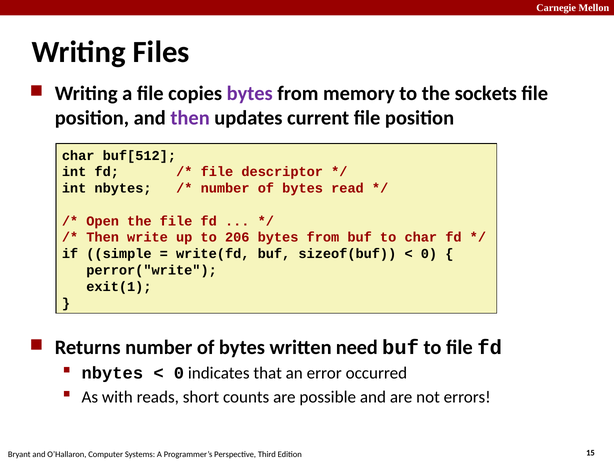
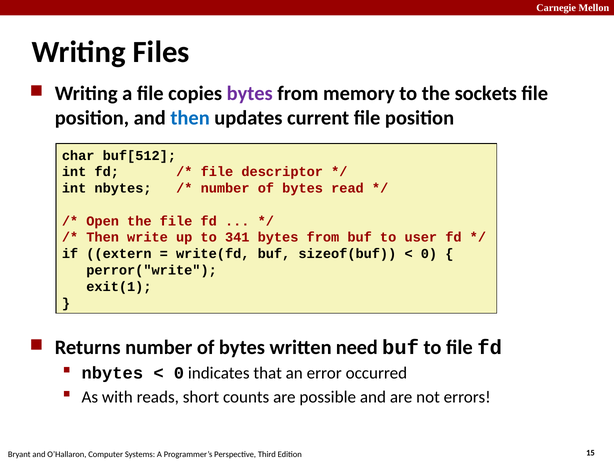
then at (190, 118) colour: purple -> blue
206: 206 -> 341
to char: char -> user
simple: simple -> extern
